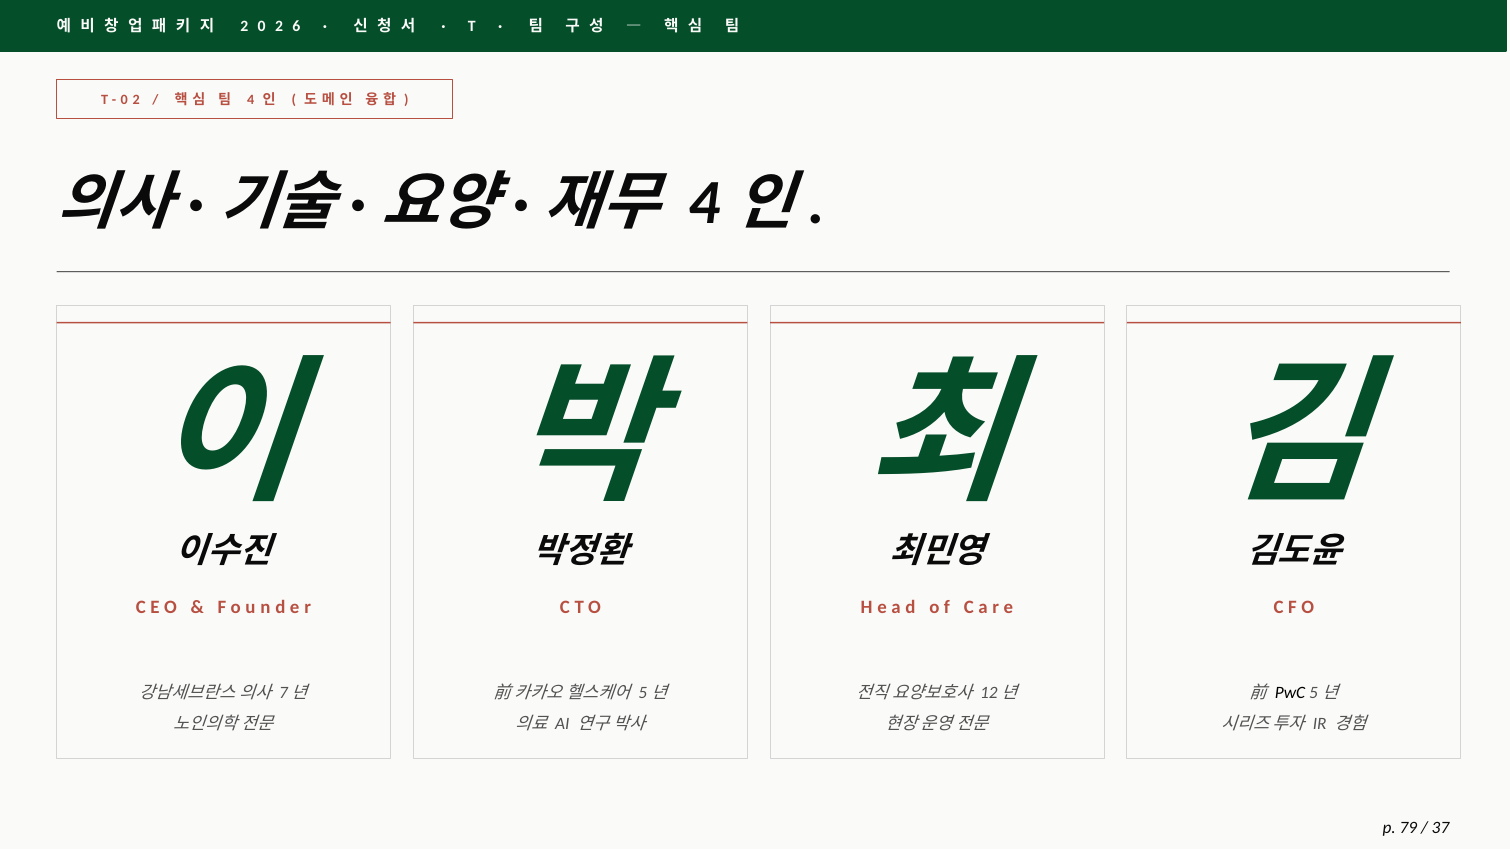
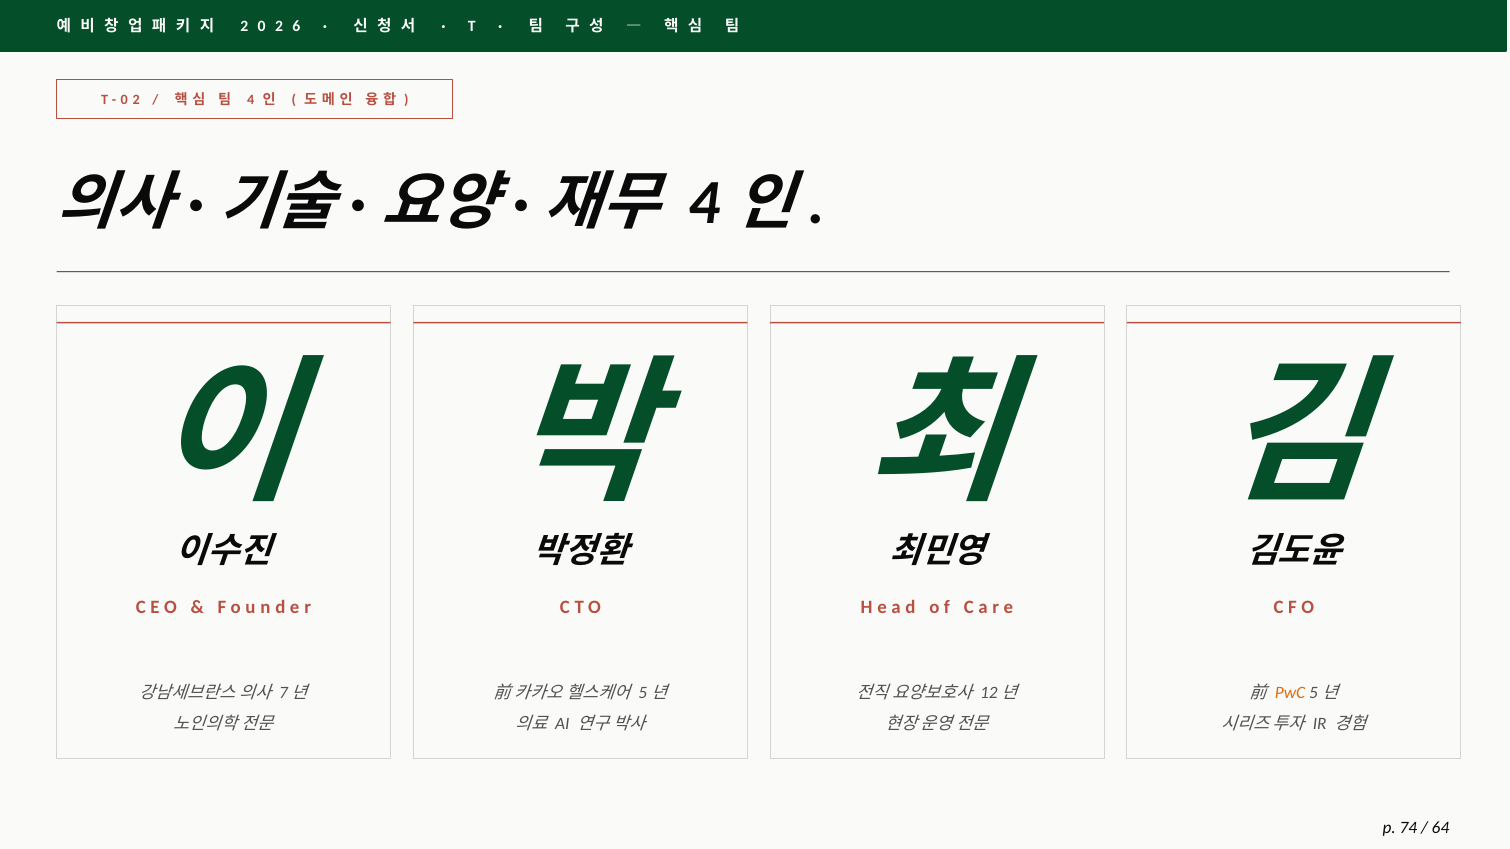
PwC colour: black -> orange
79: 79 -> 74
37: 37 -> 64
